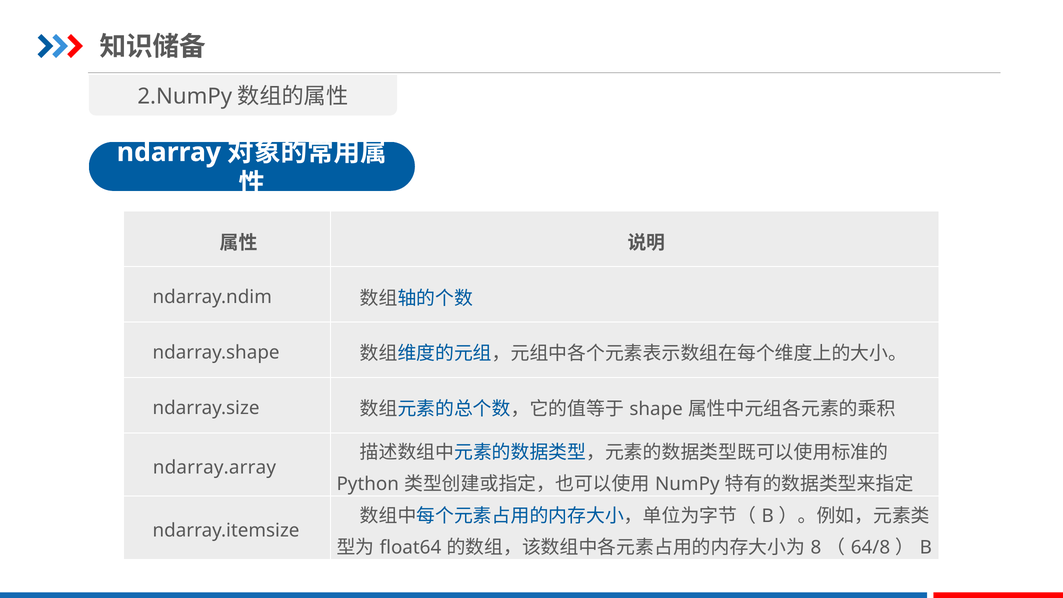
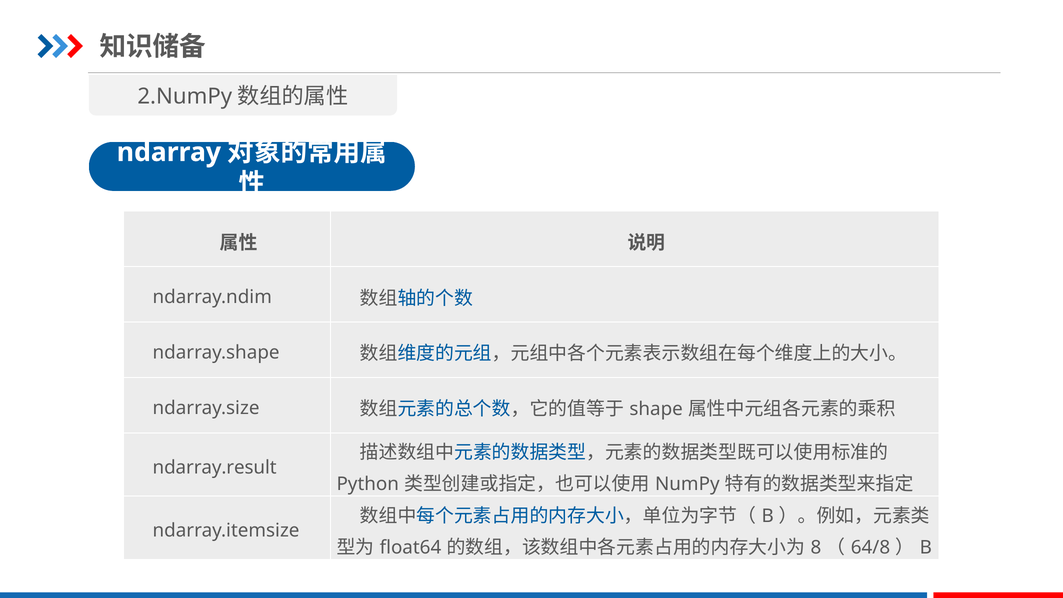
ndarray.array: ndarray.array -> ndarray.result
